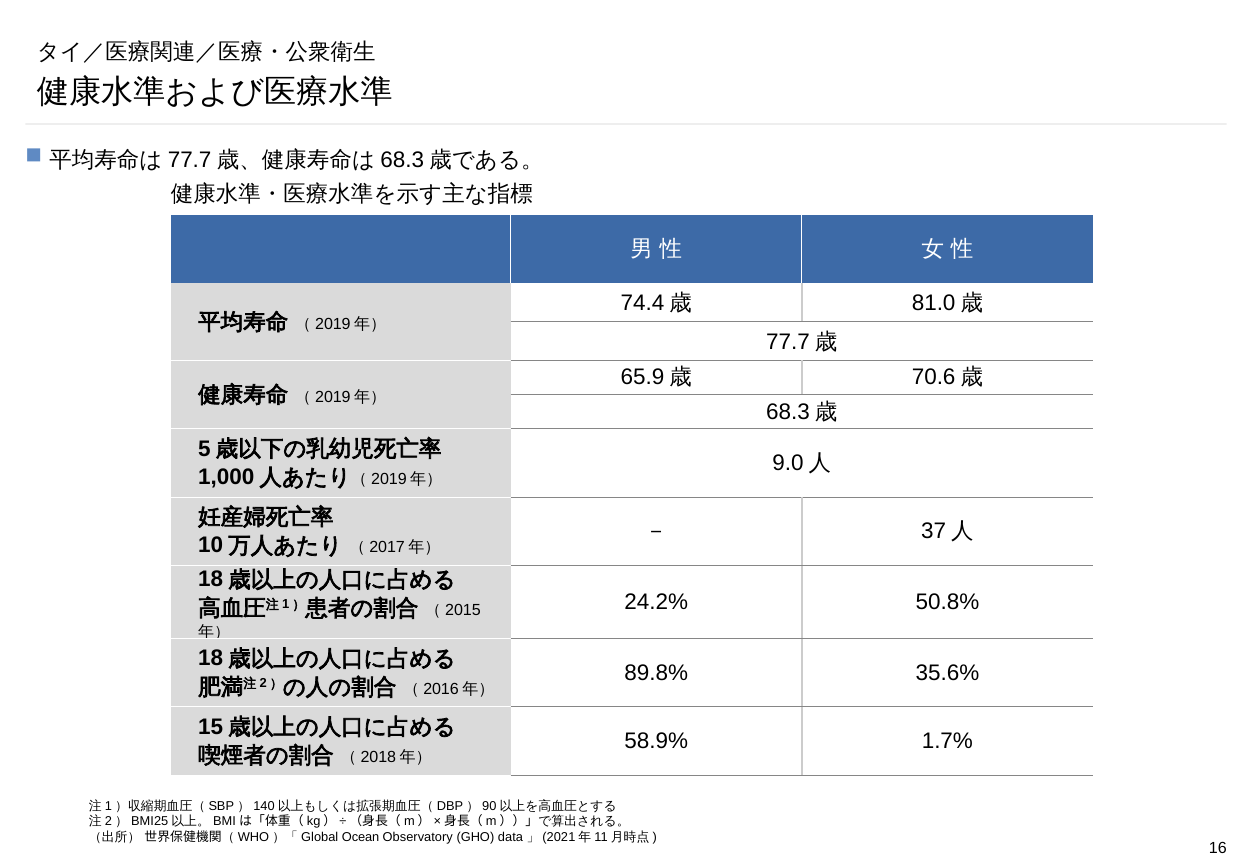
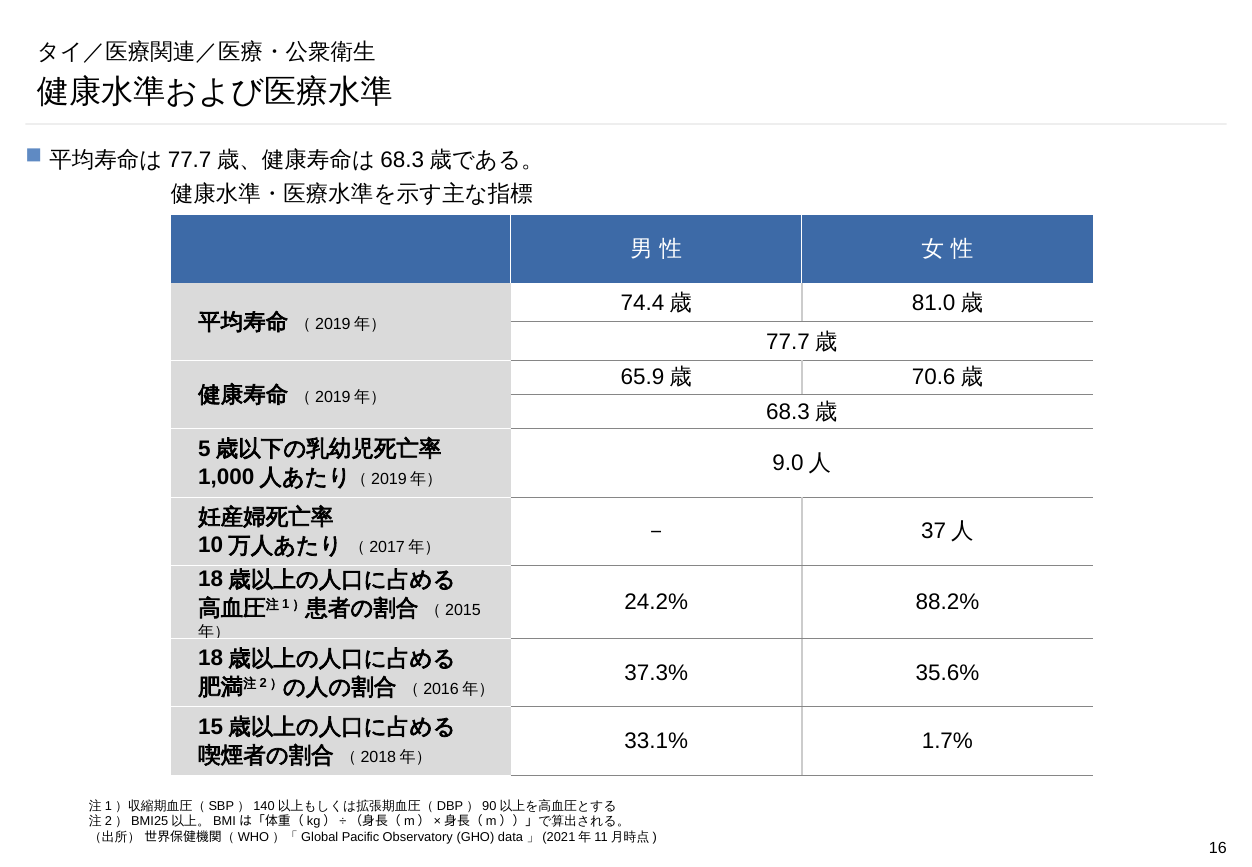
50.8%: 50.8% -> 88.2%
89.8%: 89.8% -> 37.3%
58.9%: 58.9% -> 33.1%
Ocean: Ocean -> Pacific
